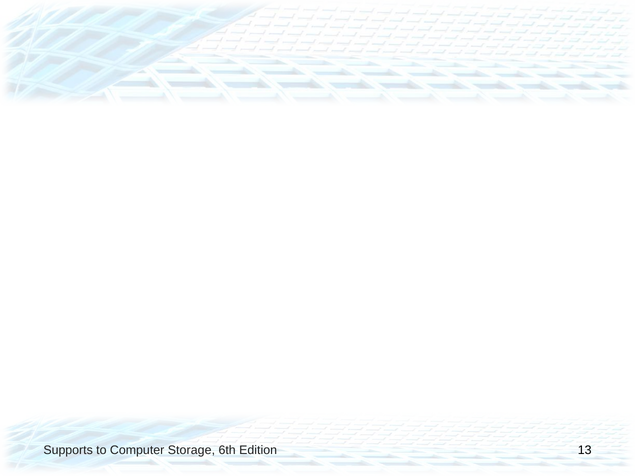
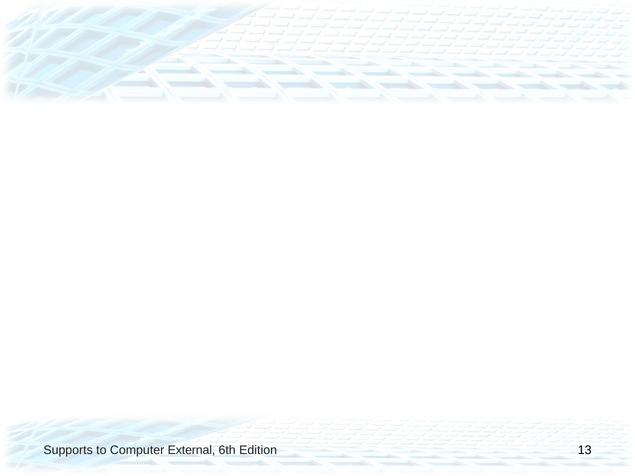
Storage: Storage -> External
